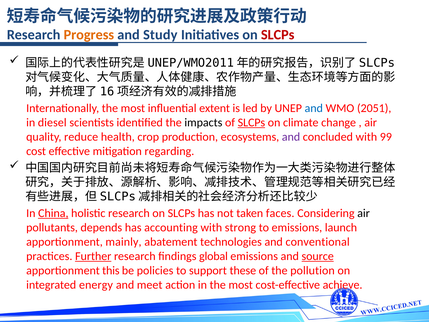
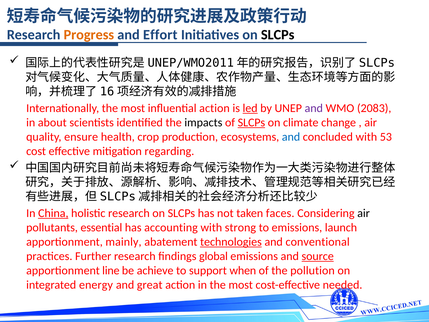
Study: Study -> Effort
SLCPs at (278, 35) colour: red -> black
influential extent: extent -> action
led underline: none -> present
and at (314, 108) colour: blue -> purple
2051: 2051 -> 2083
diesel: diesel -> about
reduce: reduce -> ensure
and at (291, 137) colour: purple -> blue
99: 99 -> 53
depends: depends -> essential
technologies underline: none -> present
Further underline: present -> none
this: this -> line
policies: policies -> achieve
these: these -> when
meet: meet -> great
achieve: achieve -> needed
